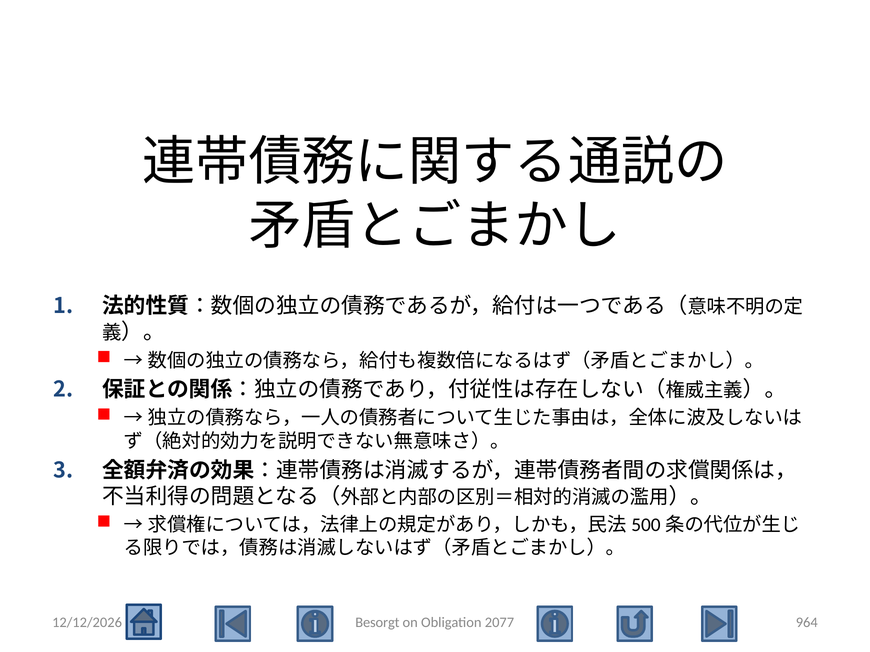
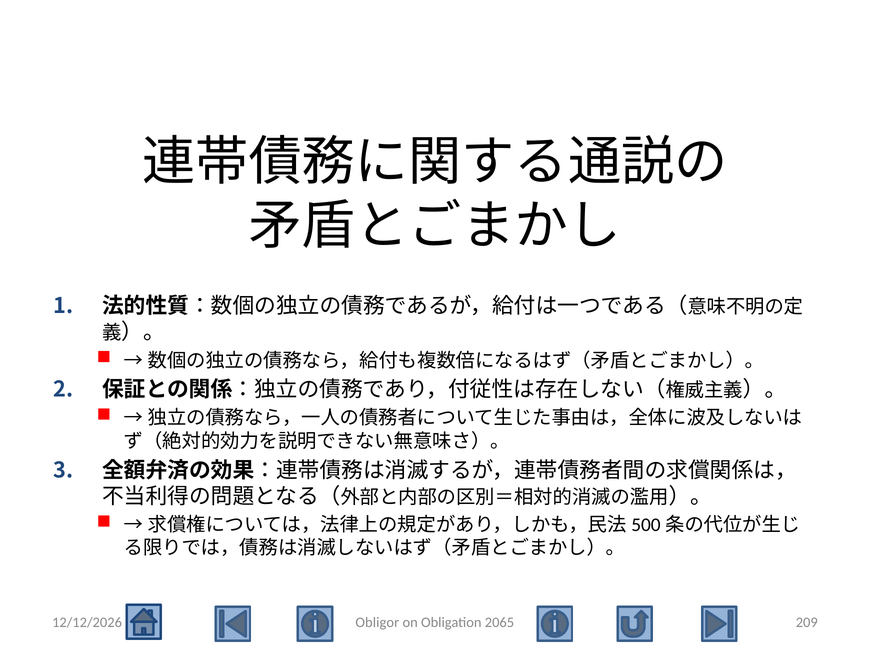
Besorgt: Besorgt -> Obligor
2077: 2077 -> 2065
964: 964 -> 209
